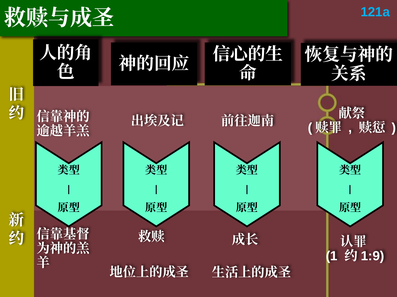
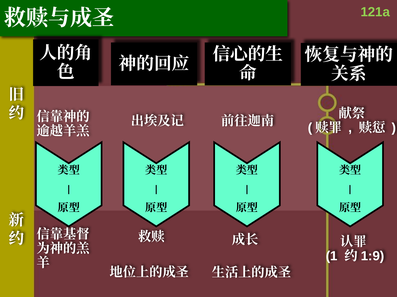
121a colour: light blue -> light green
